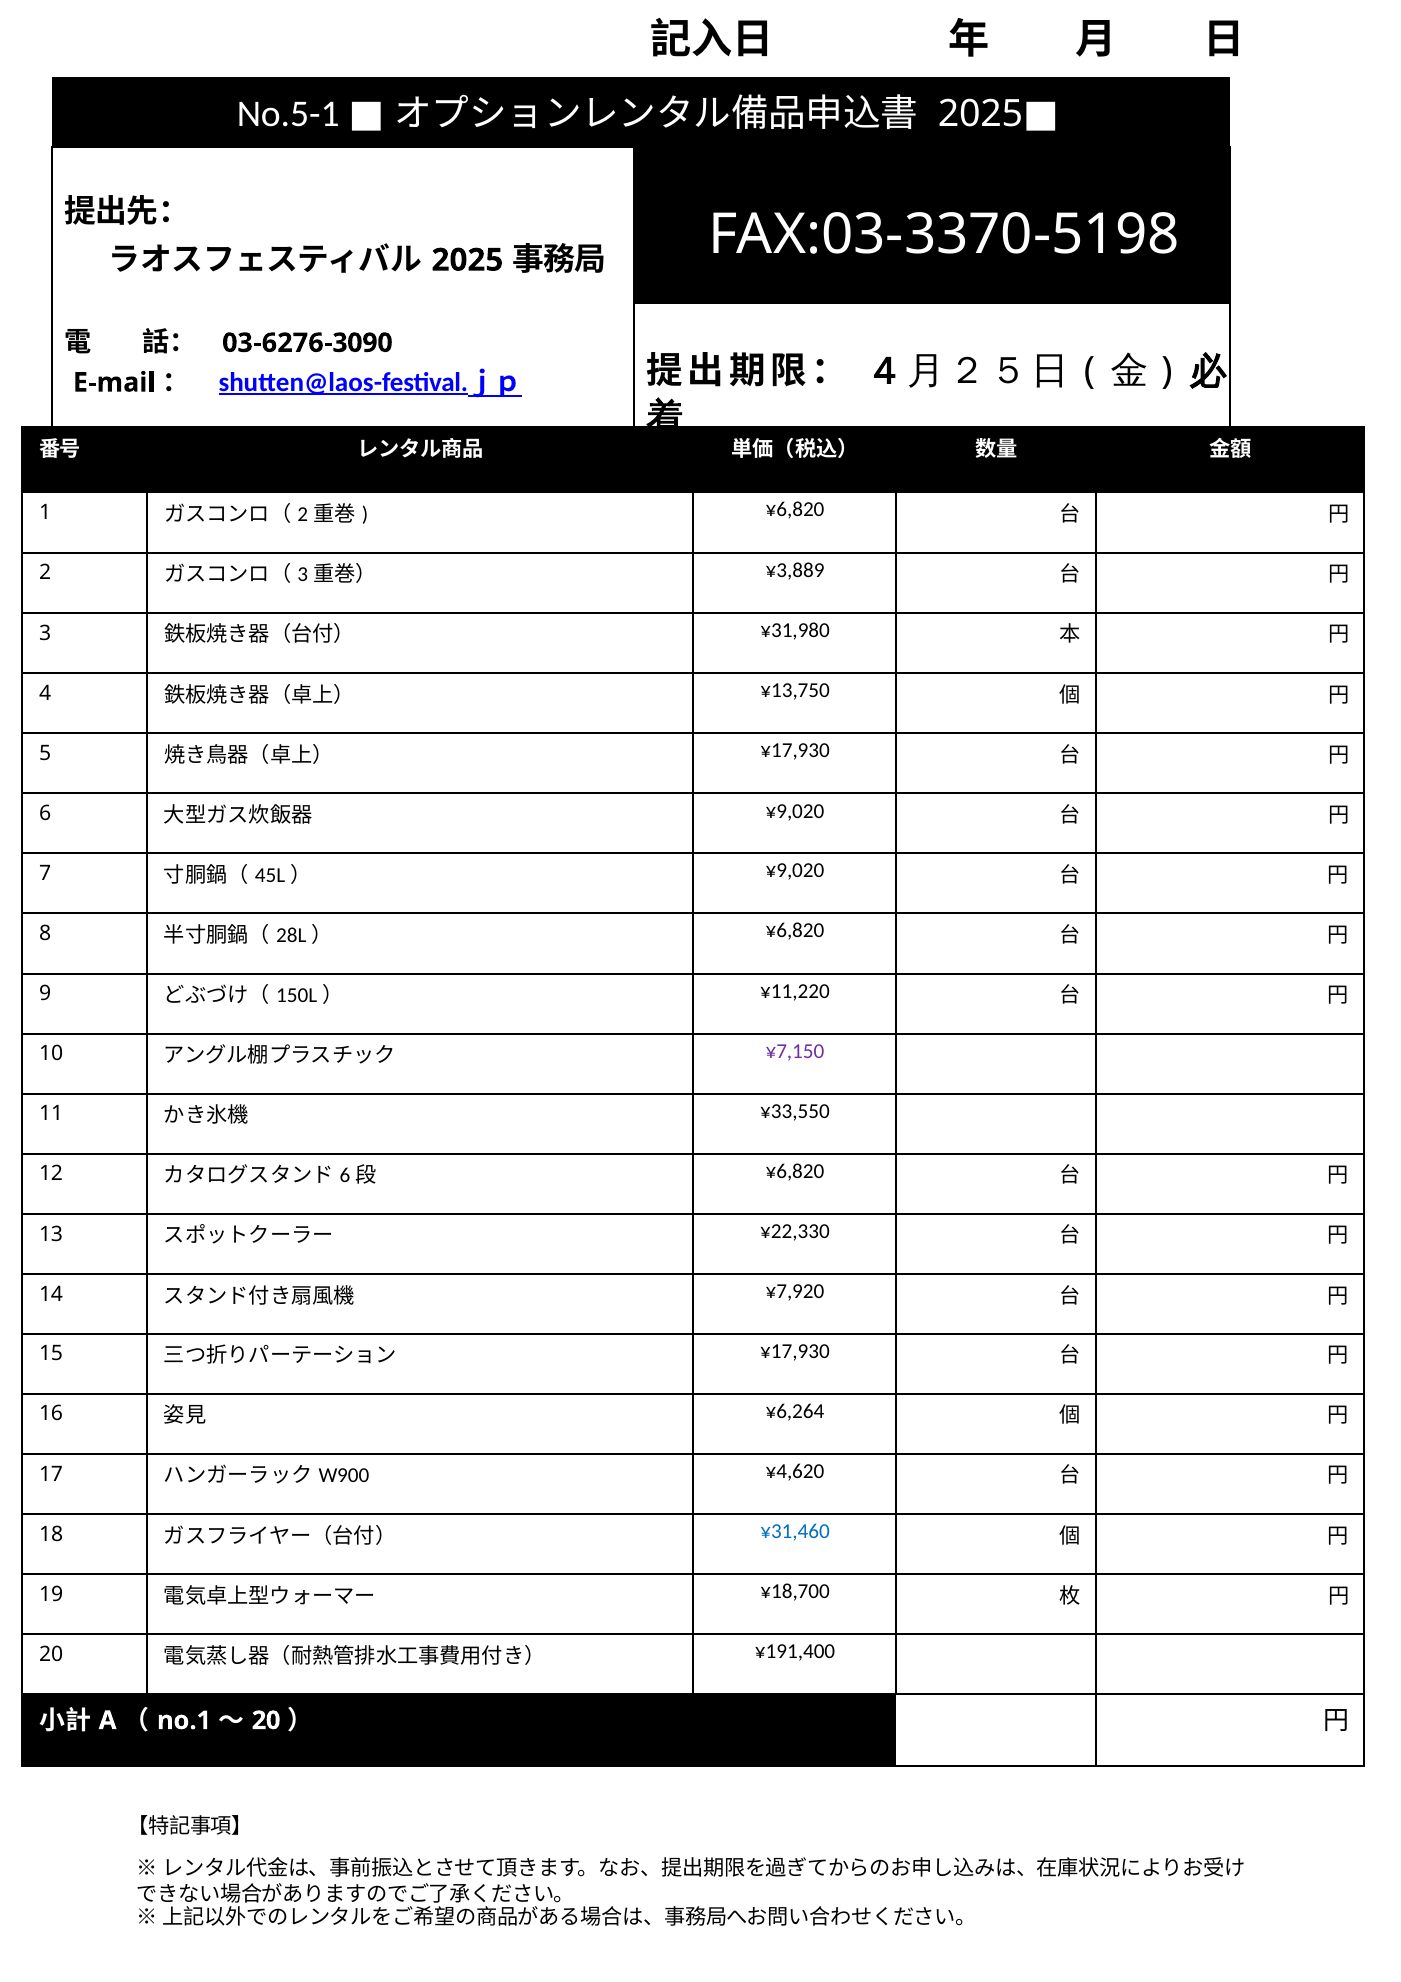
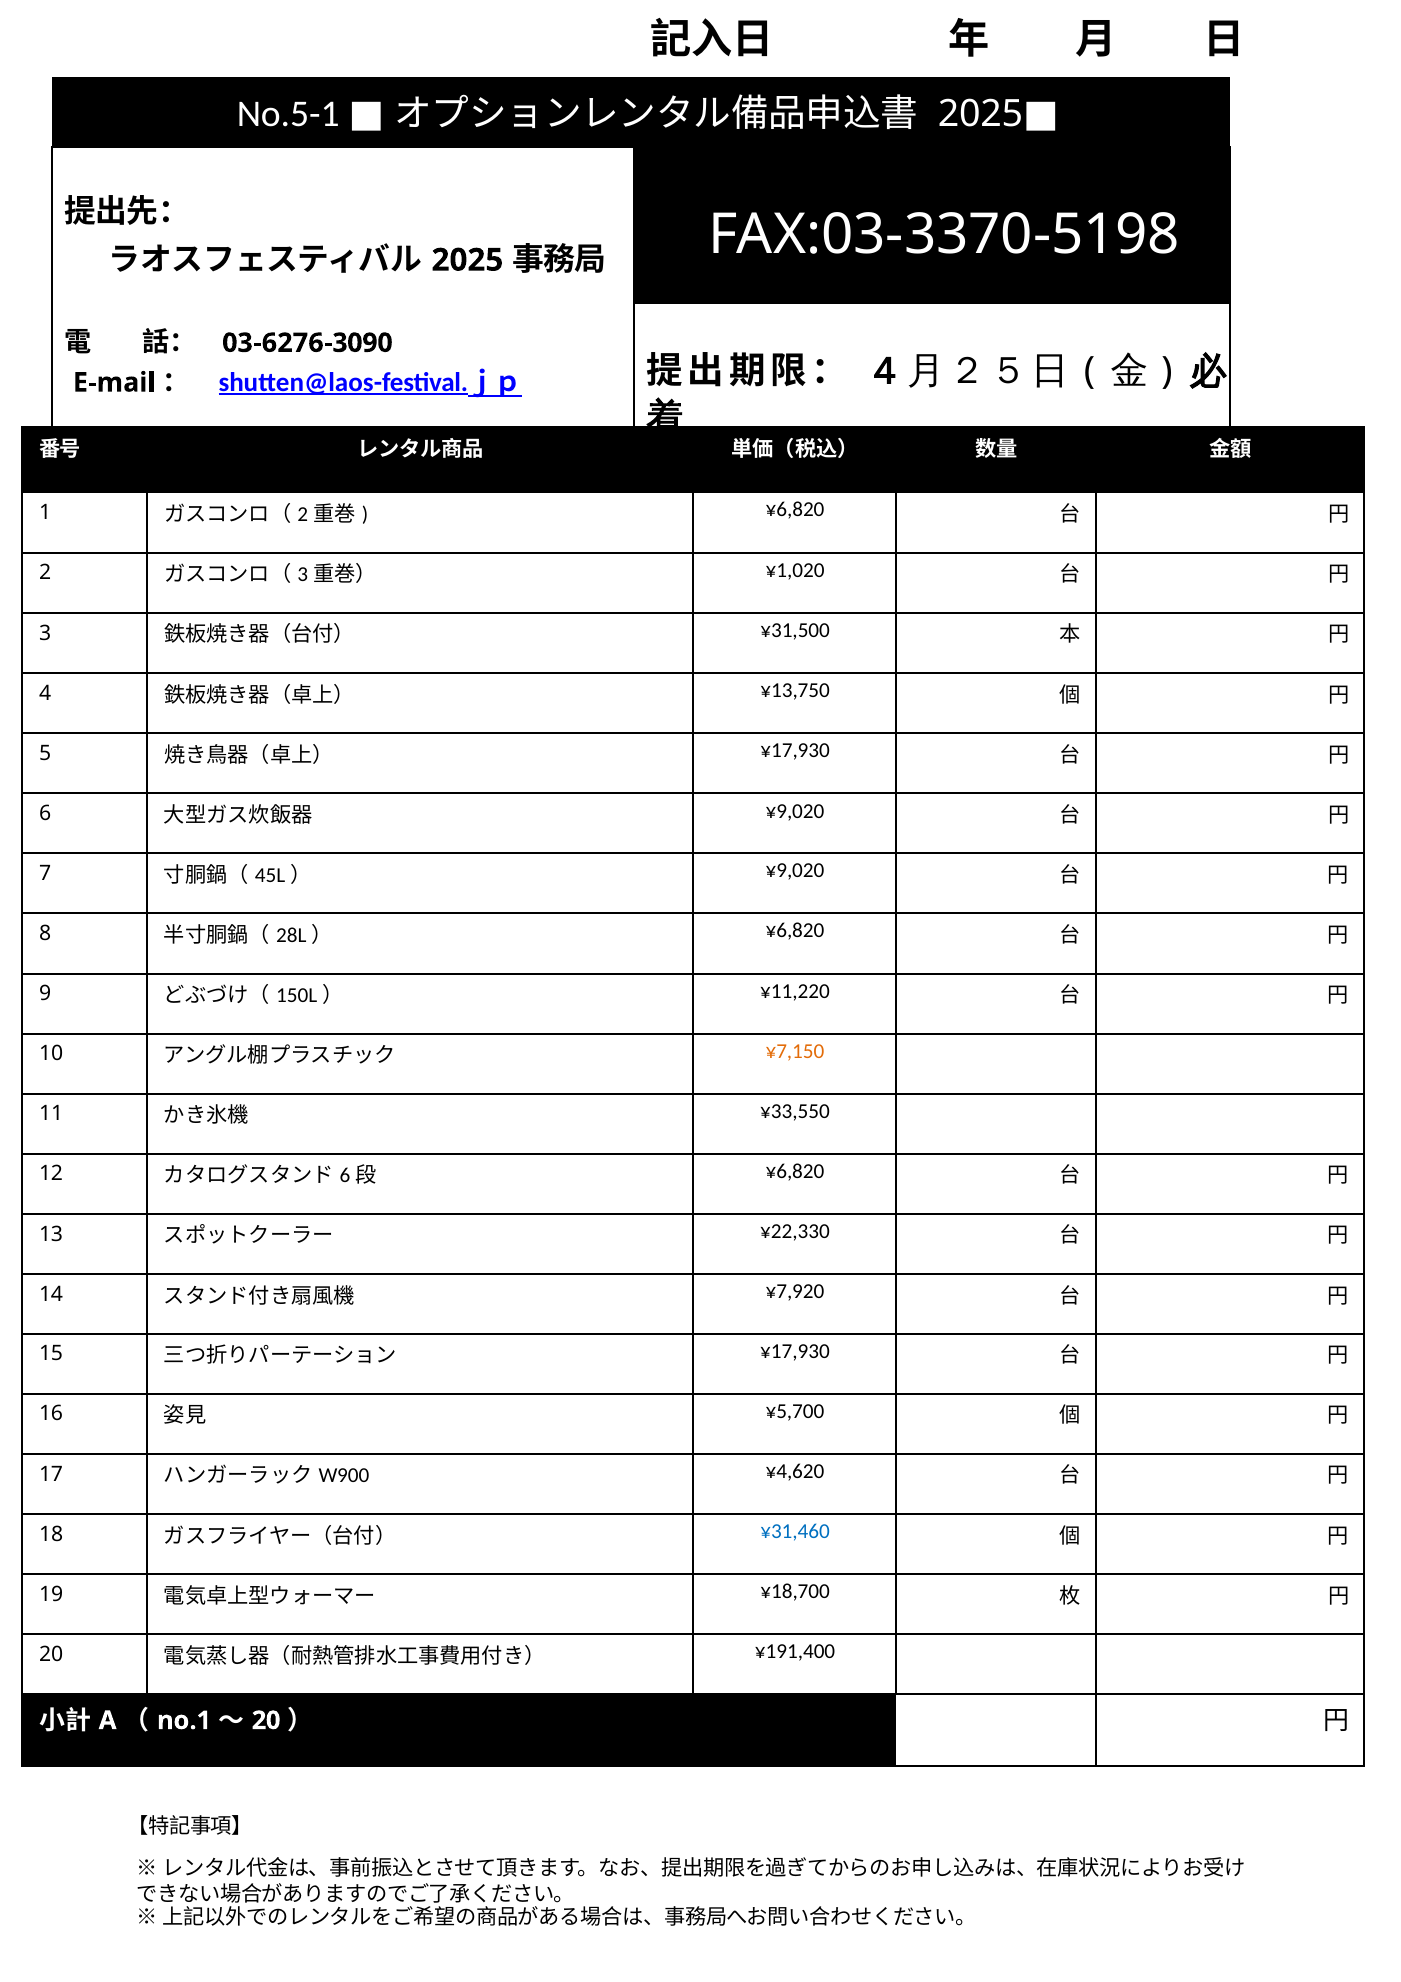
¥3,889: ¥3,889 -> ¥1,020
¥31,980: ¥31,980 -> ¥31,500
¥7,150 colour: purple -> orange
¥6,264: ¥6,264 -> ¥5,700
